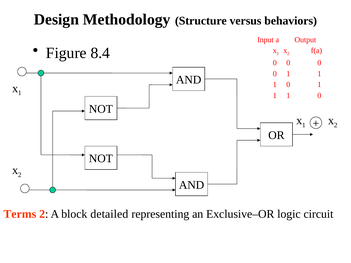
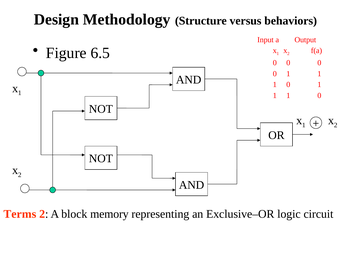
8.4: 8.4 -> 6.5
detailed: detailed -> memory
